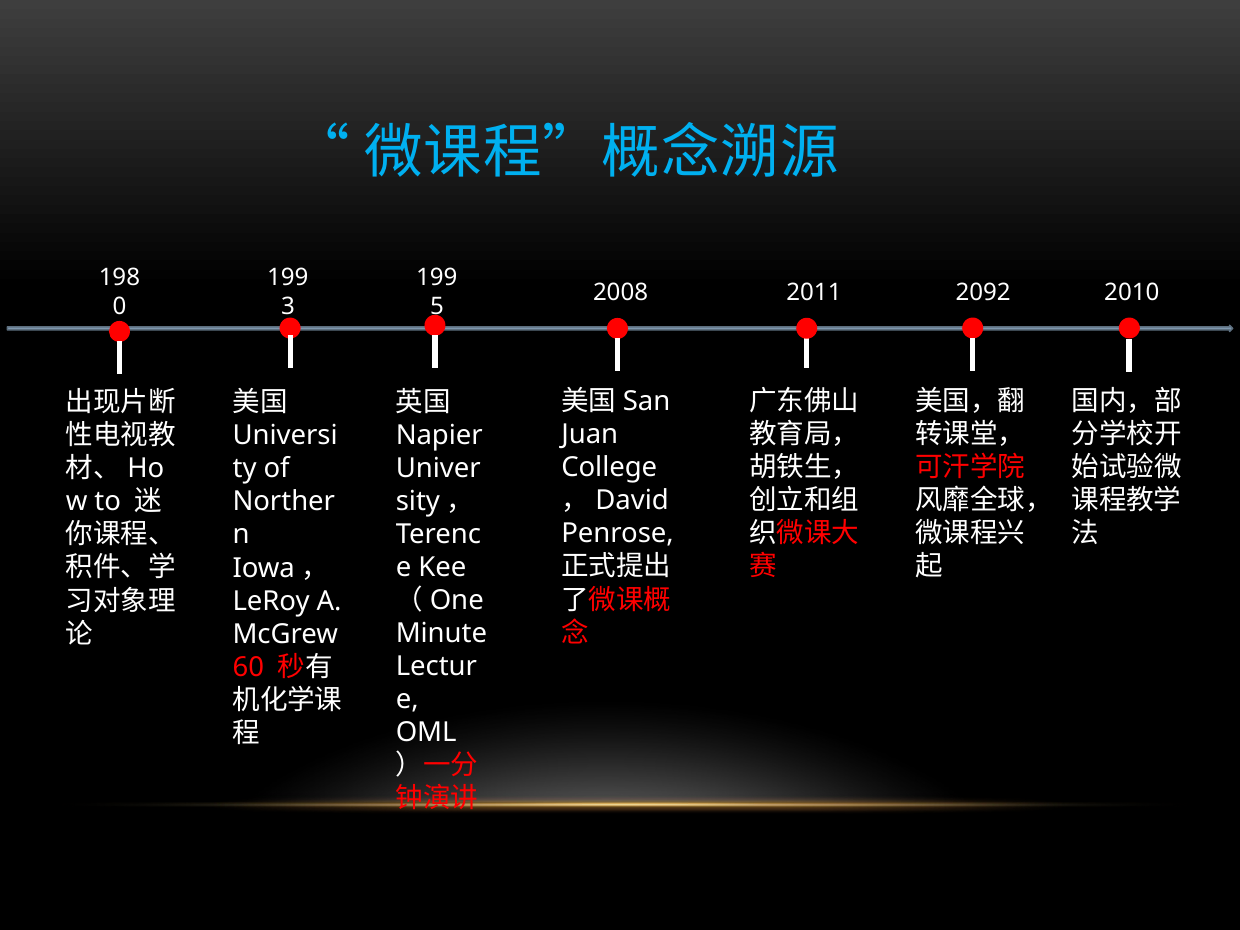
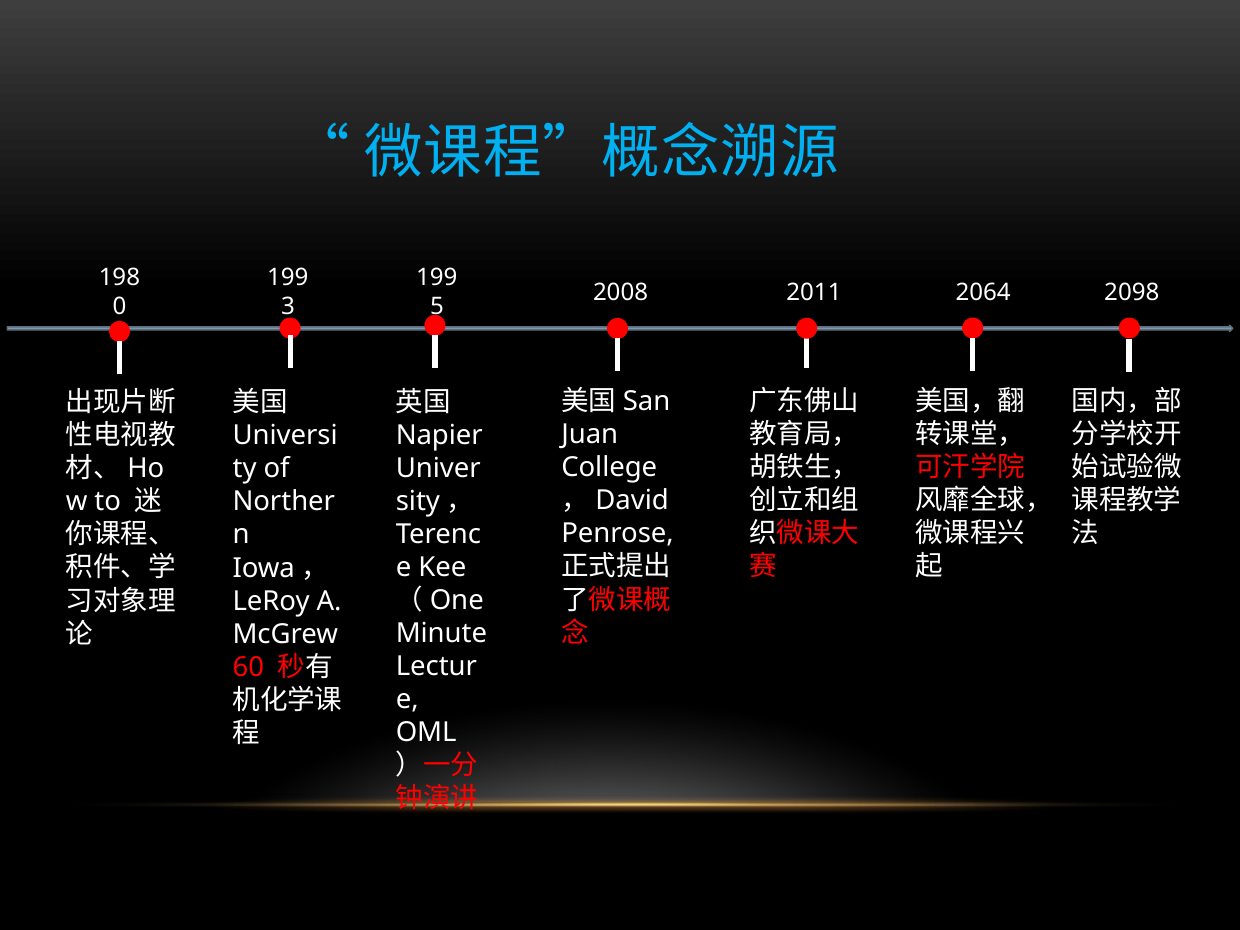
2092: 2092 -> 2064
2010: 2010 -> 2098
